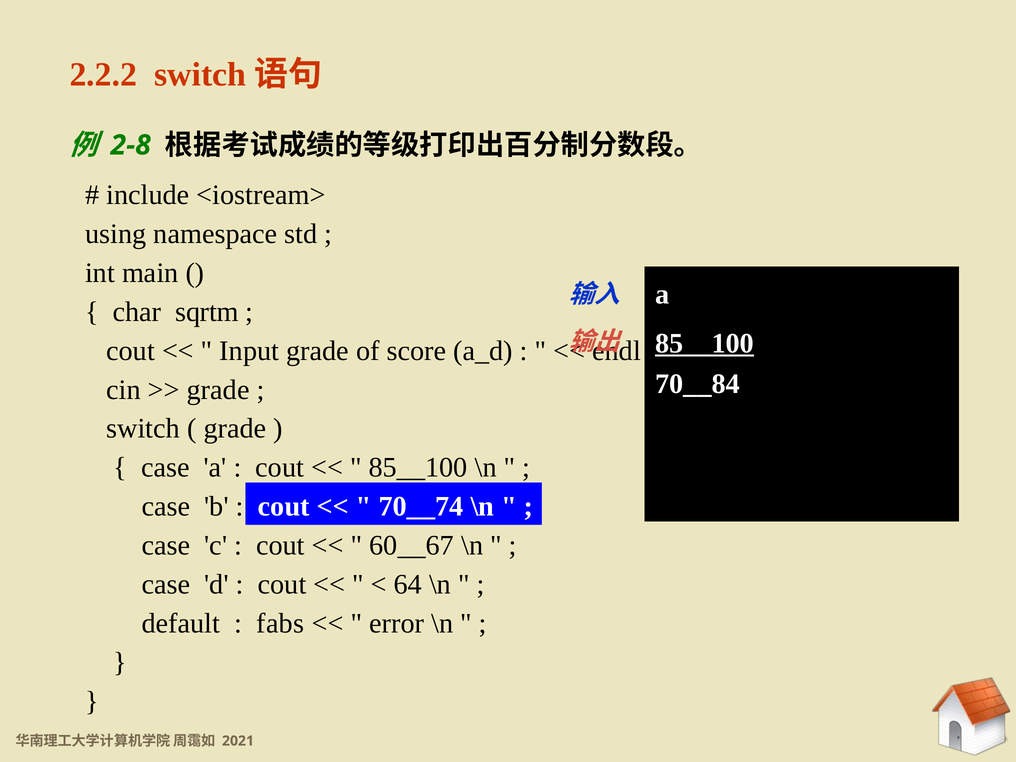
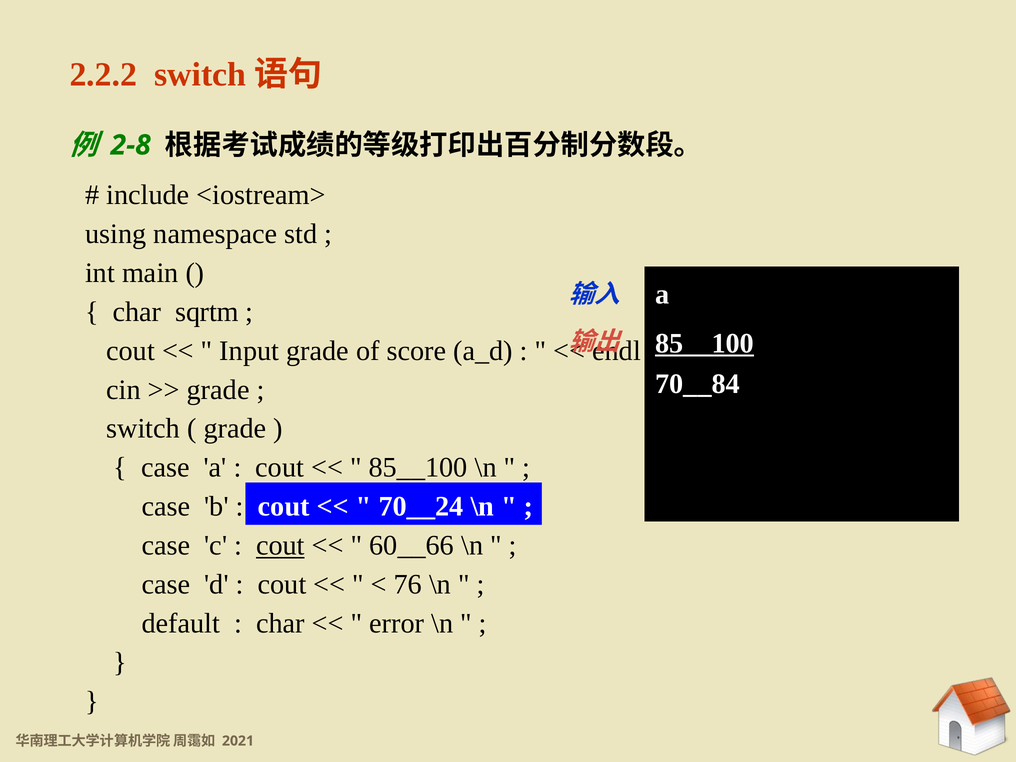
70__74: 70__74 -> 70__24
cout at (280, 546) underline: none -> present
60__67: 60__67 -> 60__66
64: 64 -> 76
fabs at (280, 623): fabs -> char
